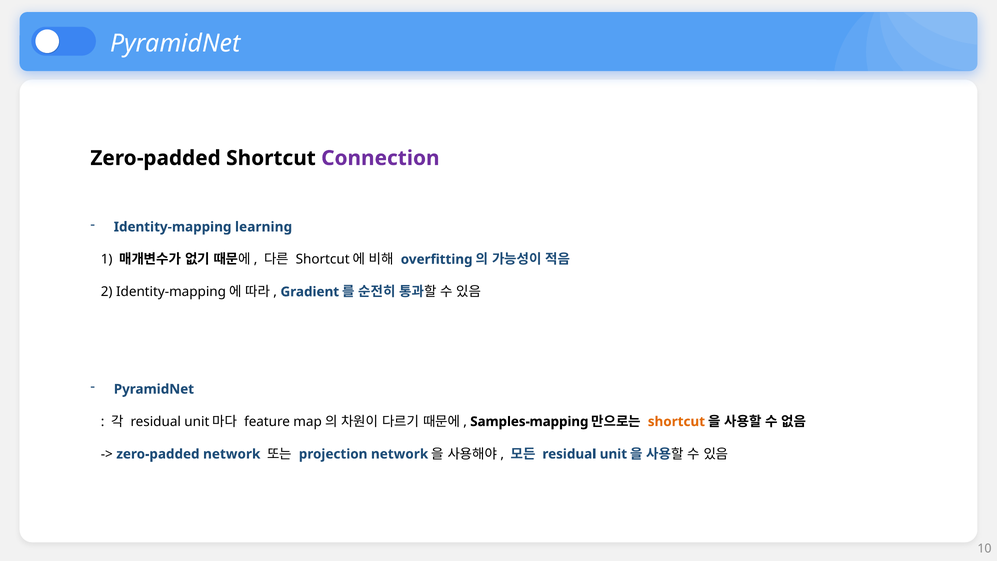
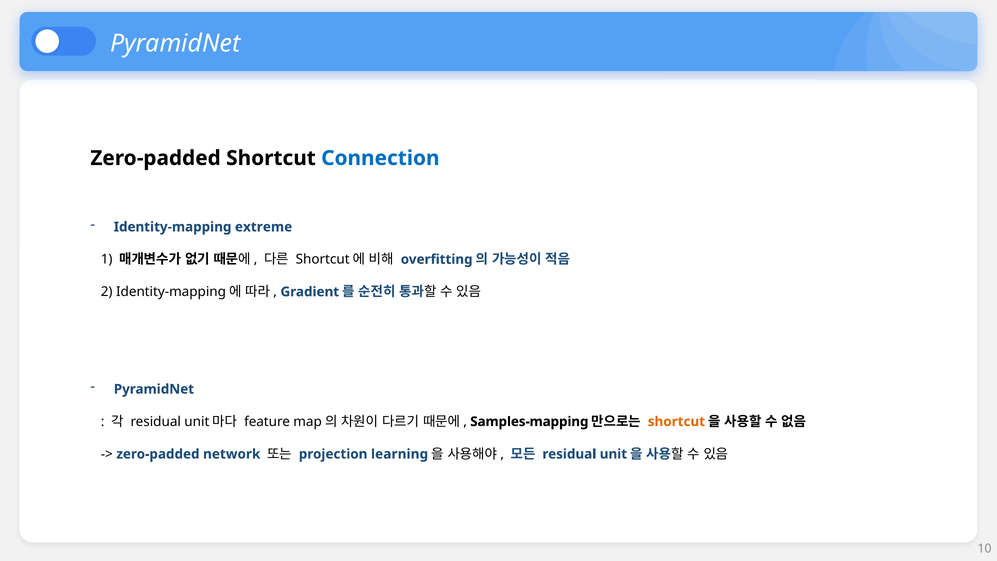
Connection colour: purple -> blue
learning: learning -> extreme
projection network: network -> learning
